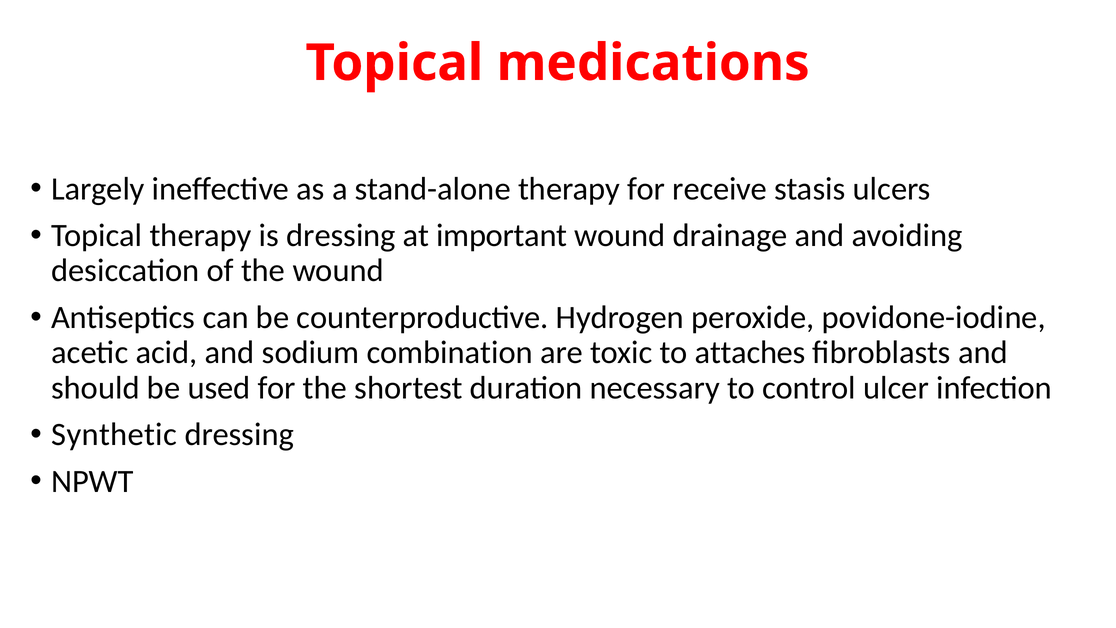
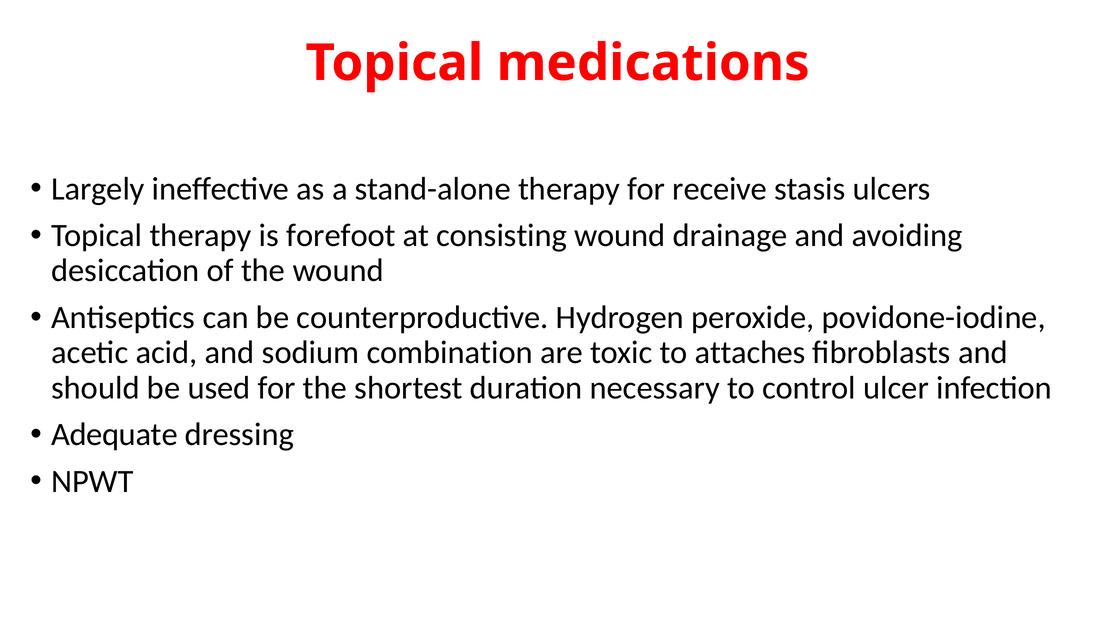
is dressing: dressing -> forefoot
important: important -> consisting
Synthetic: Synthetic -> Adequate
